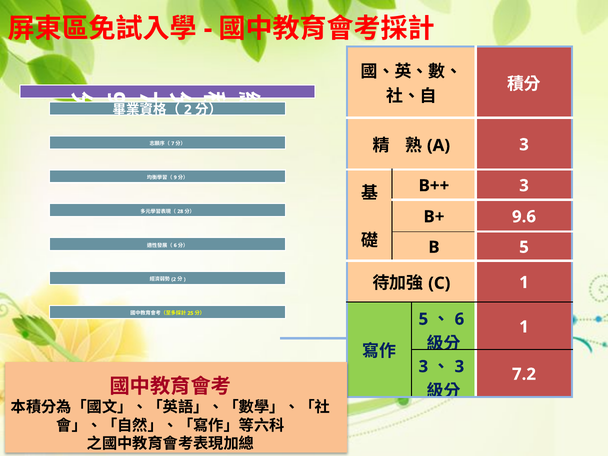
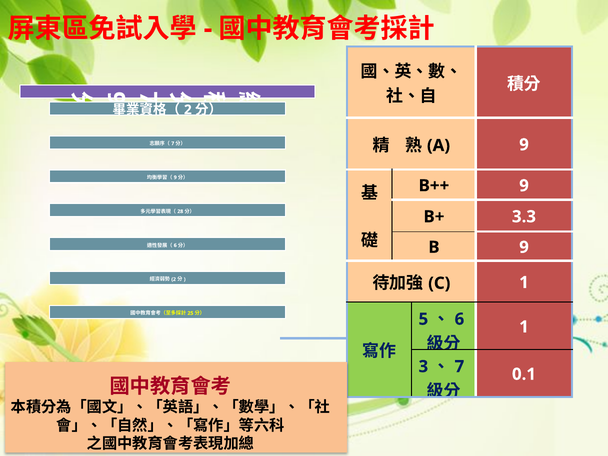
3 at (524, 145): 3 -> 9
B++ 3: 3 -> 9
9.6: 9.6 -> 3.3
B 5: 5 -> 9
3 at (459, 367): 3 -> 7
7.2: 7.2 -> 0.1
